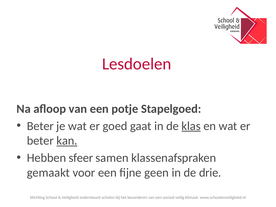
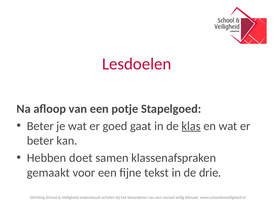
kan underline: present -> none
sfeer: sfeer -> doet
geen: geen -> tekst
